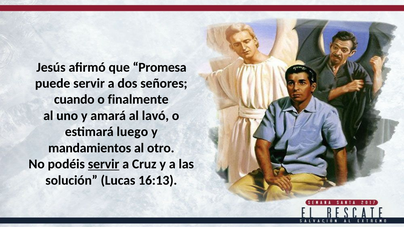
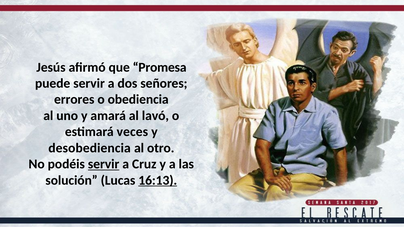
cuando: cuando -> errores
finalmente: finalmente -> obediencia
luego: luego -> veces
mandamientos: mandamientos -> desobediencia
16:13 underline: none -> present
